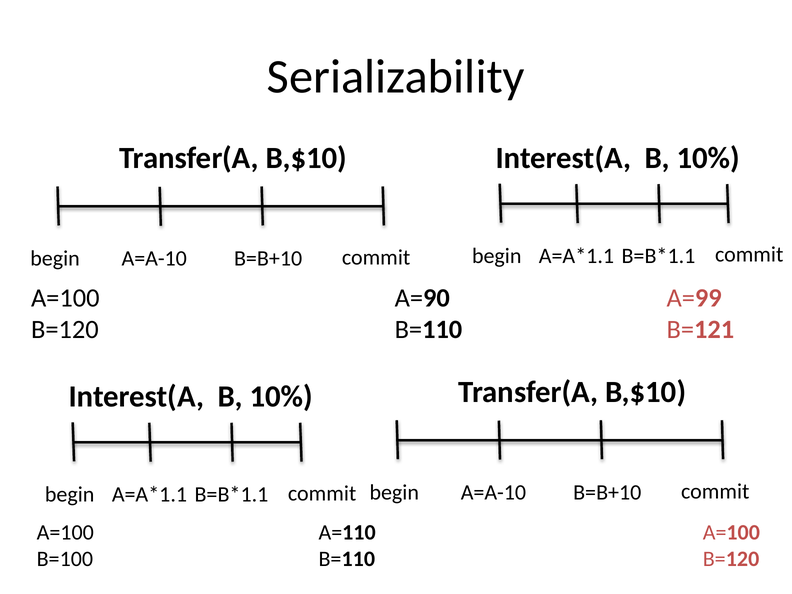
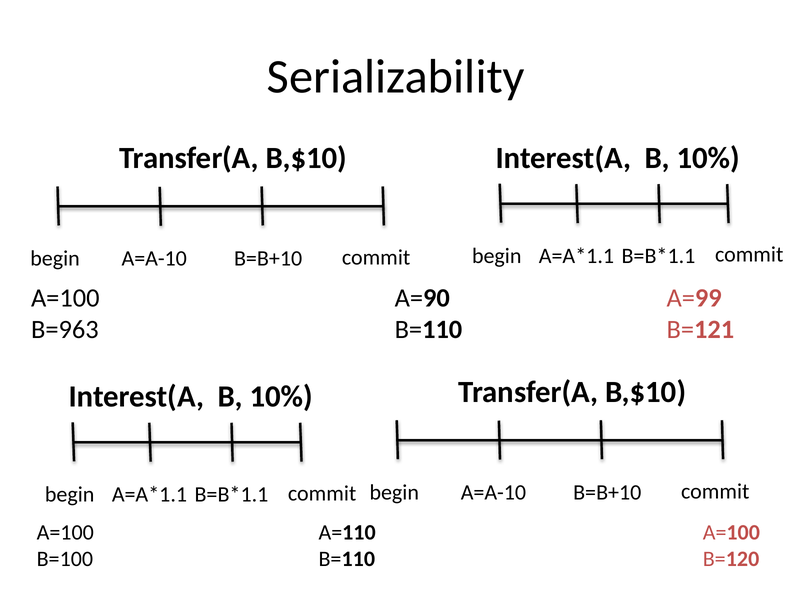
B=120 at (65, 329): B=120 -> B=963
